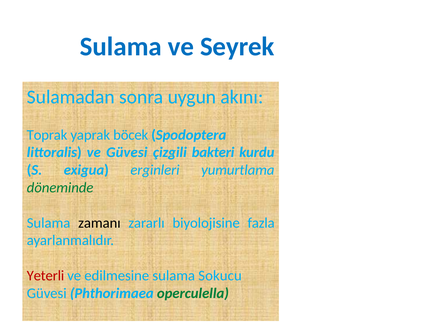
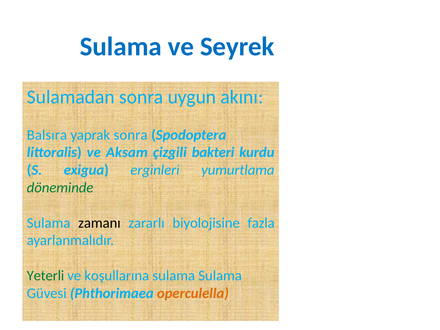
Toprak: Toprak -> Balsıra
yaprak böcek: böcek -> sonra
ve Güvesi: Güvesi -> Aksam
Yeterli colour: red -> green
edilmesine: edilmesine -> koşullarına
sulama Sokucu: Sokucu -> Sulama
operculella colour: green -> orange
